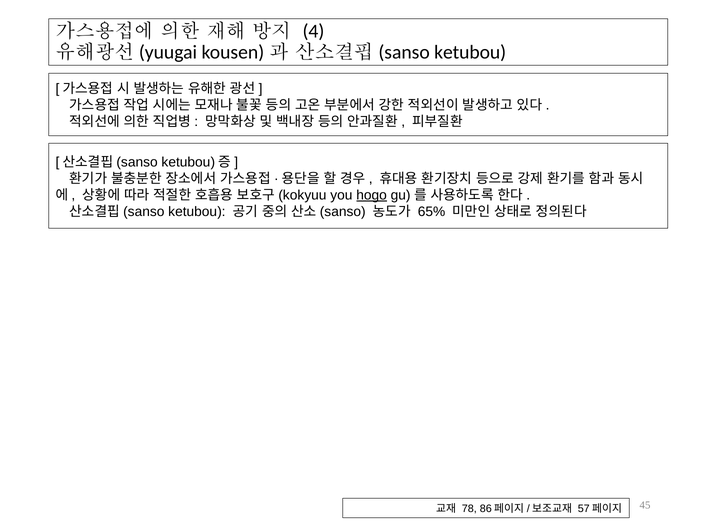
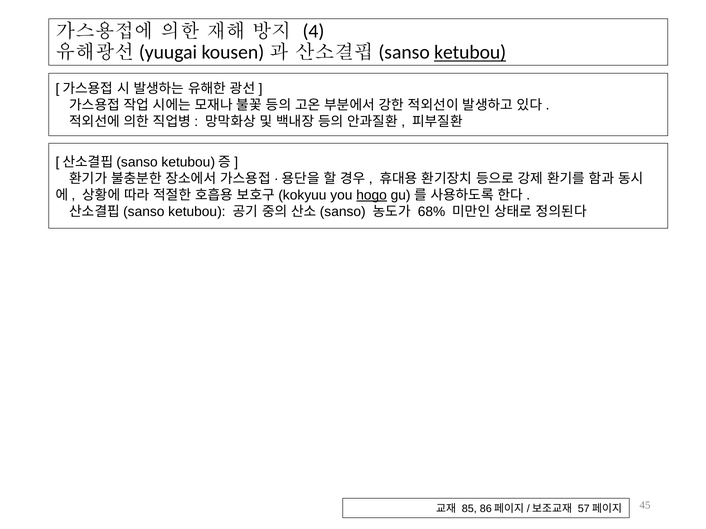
ketubou at (470, 52) underline: none -> present
65%: 65% -> 68%
78: 78 -> 85
